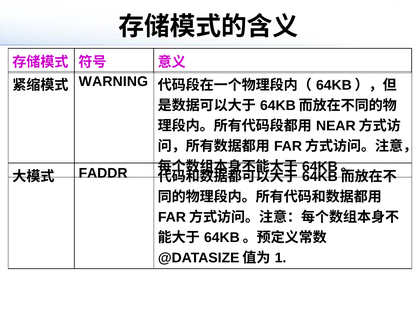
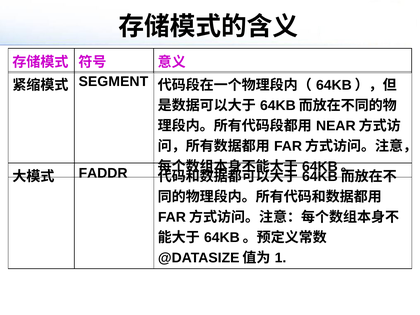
WARNING: WARNING -> SEGMENT
